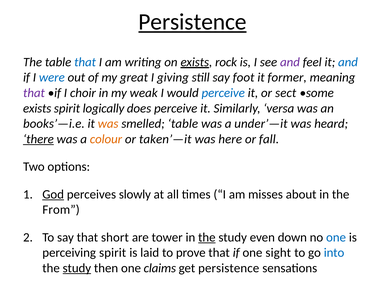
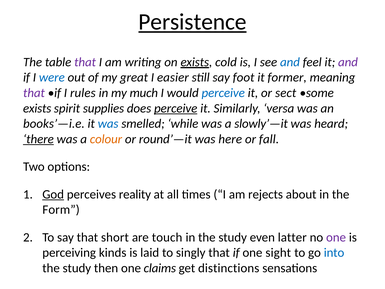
that at (85, 62) colour: blue -> purple
rock: rock -> cold
and at (290, 62) colour: purple -> blue
and at (348, 62) colour: blue -> purple
giving: giving -> easier
choir: choir -> rules
weak: weak -> much
logically: logically -> supplies
perceive at (176, 108) underline: none -> present
was at (108, 124) colour: orange -> blue
smelled table: table -> while
under’—it: under’—it -> slowly’—it
taken’—it: taken’—it -> round’—it
slowly: slowly -> reality
misses: misses -> rejects
From: From -> Form
tower: tower -> touch
the at (207, 237) underline: present -> none
down: down -> latter
one at (336, 237) colour: blue -> purple
perceiving spirit: spirit -> kinds
prove: prove -> singly
study at (77, 268) underline: present -> none
get persistence: persistence -> distinctions
